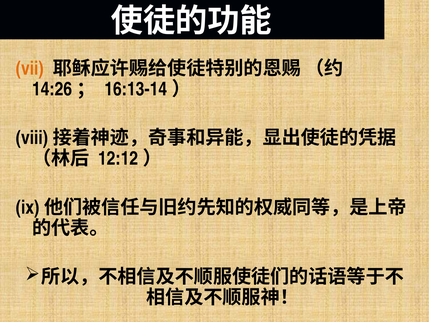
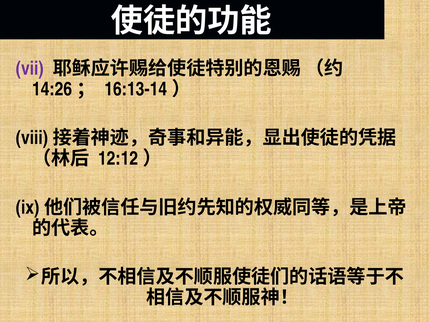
vii colour: orange -> purple
